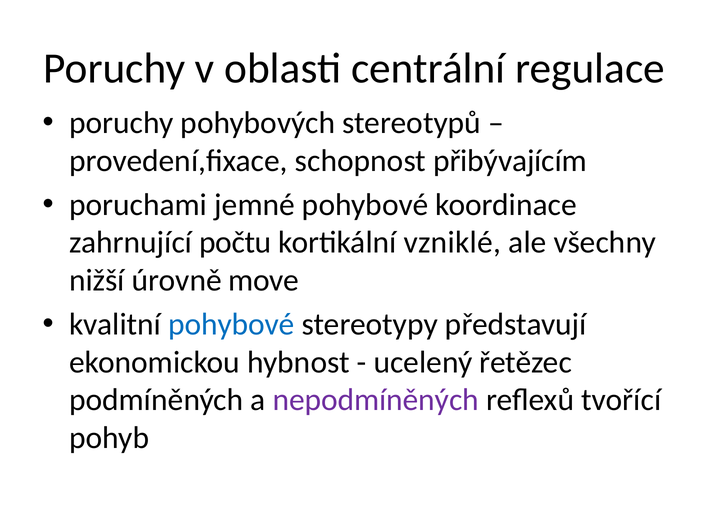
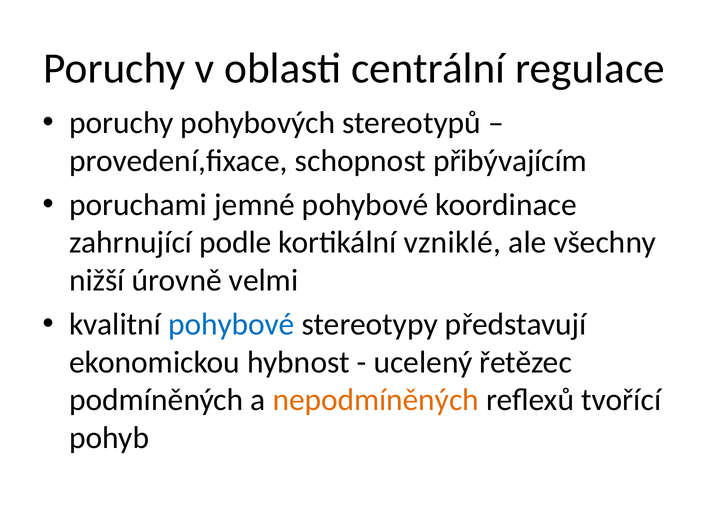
počtu: počtu -> podle
move: move -> velmi
nepodmíněných colour: purple -> orange
